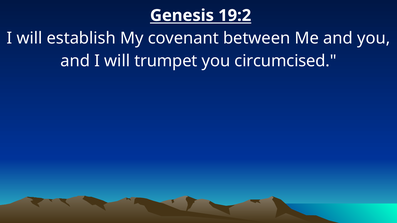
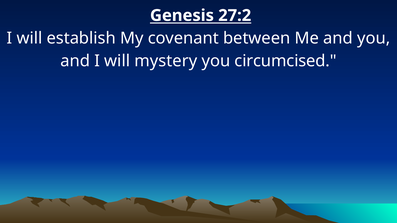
19:2: 19:2 -> 27:2
trumpet: trumpet -> mystery
